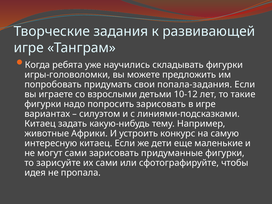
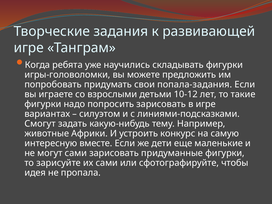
Китаец at (40, 124): Китаец -> Смогут
интересную китаец: китаец -> вместе
